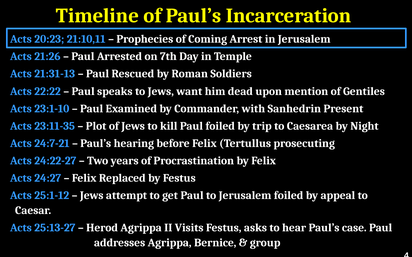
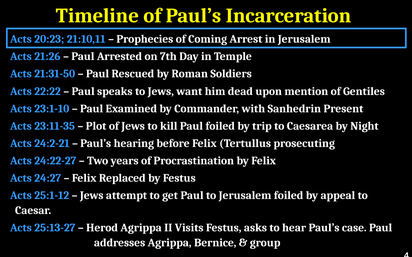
21:31-13: 21:31-13 -> 21:31-50
24:7-21: 24:7-21 -> 24:2-21
